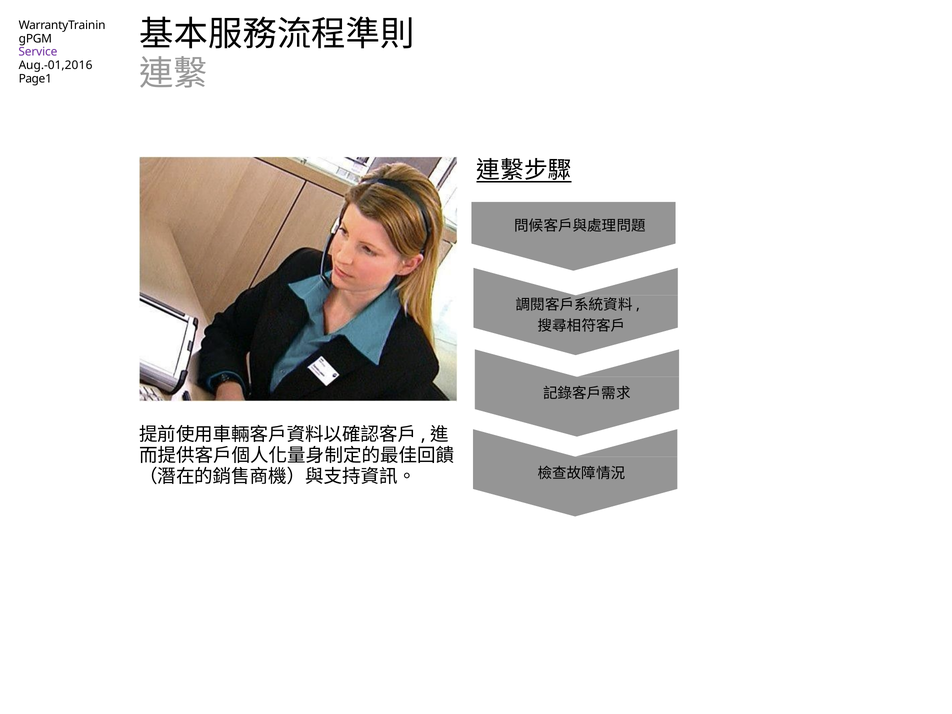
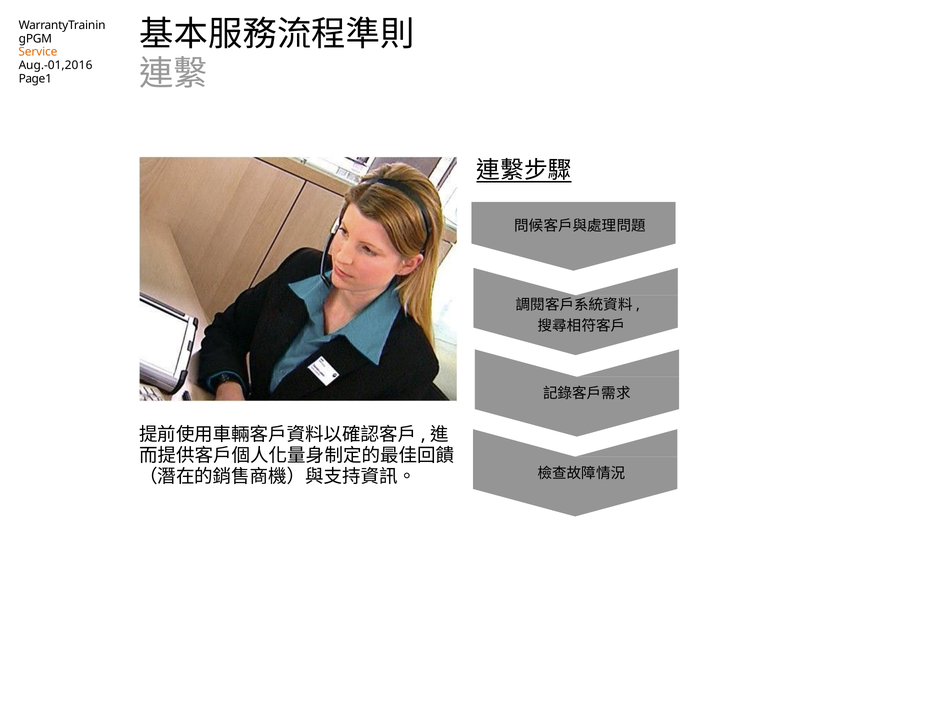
Service colour: purple -> orange
